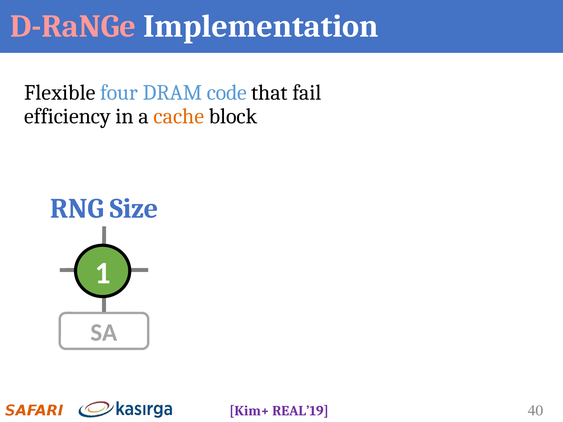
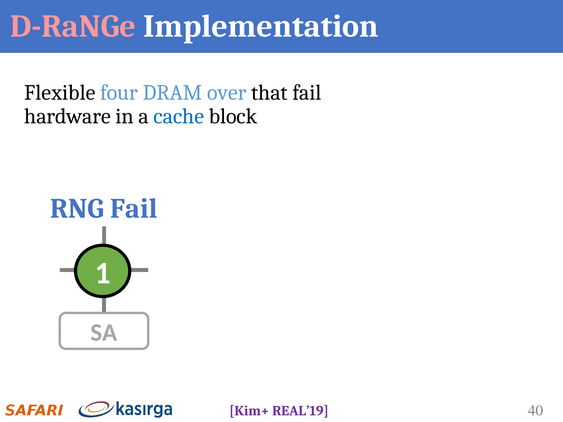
code: code -> over
efficiency: efficiency -> hardware
cache colour: orange -> blue
RNG Size: Size -> Fail
